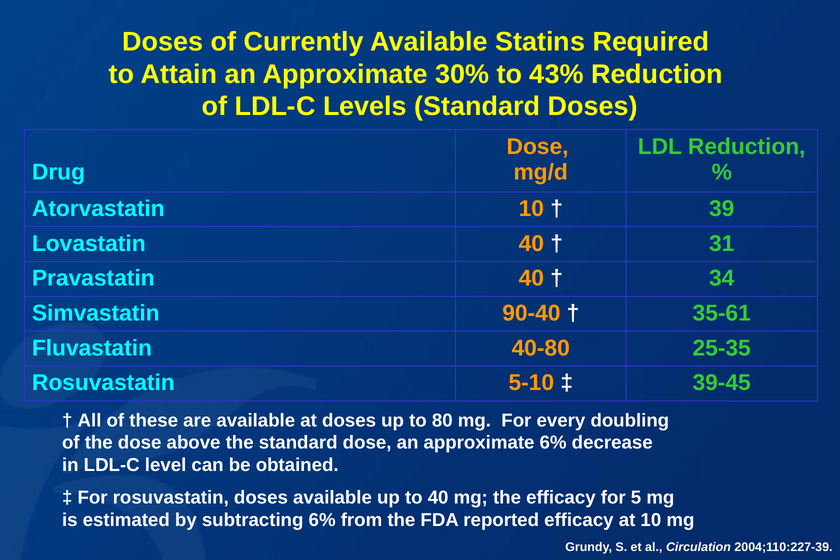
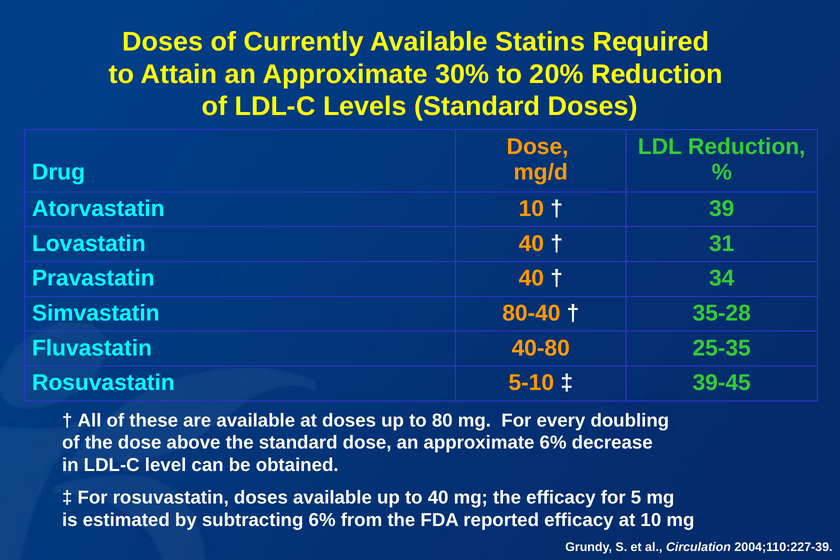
43%: 43% -> 20%
90-40: 90-40 -> 80-40
35-61: 35-61 -> 35-28
